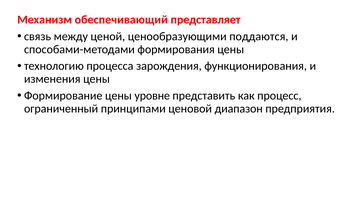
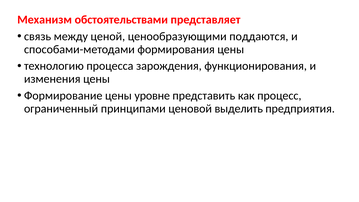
обеспечивающий: обеспечивающий -> обстоятельствами
диапазон: диапазон -> выделить
